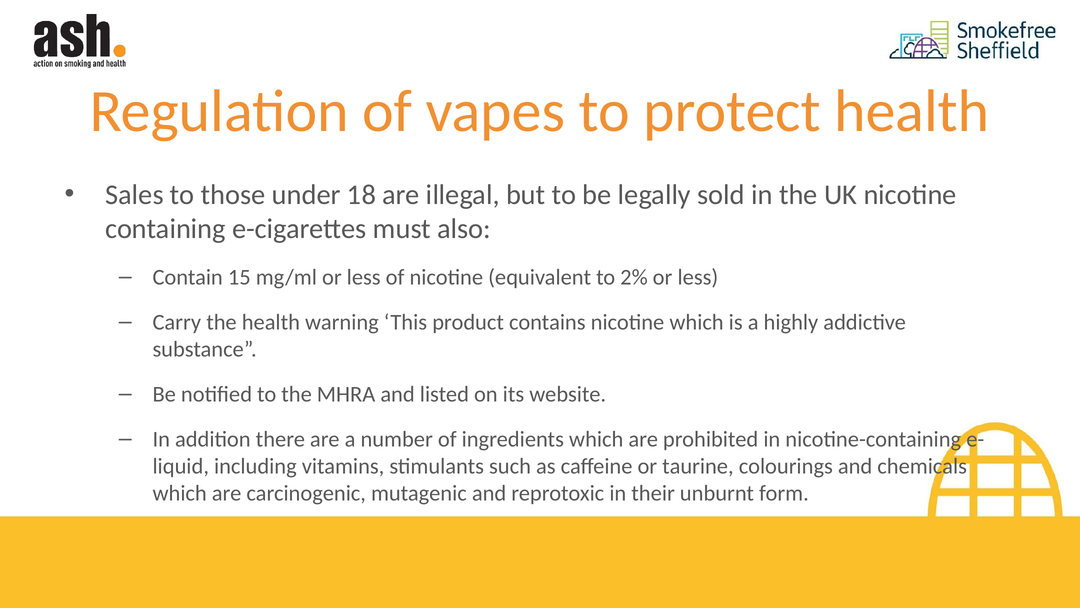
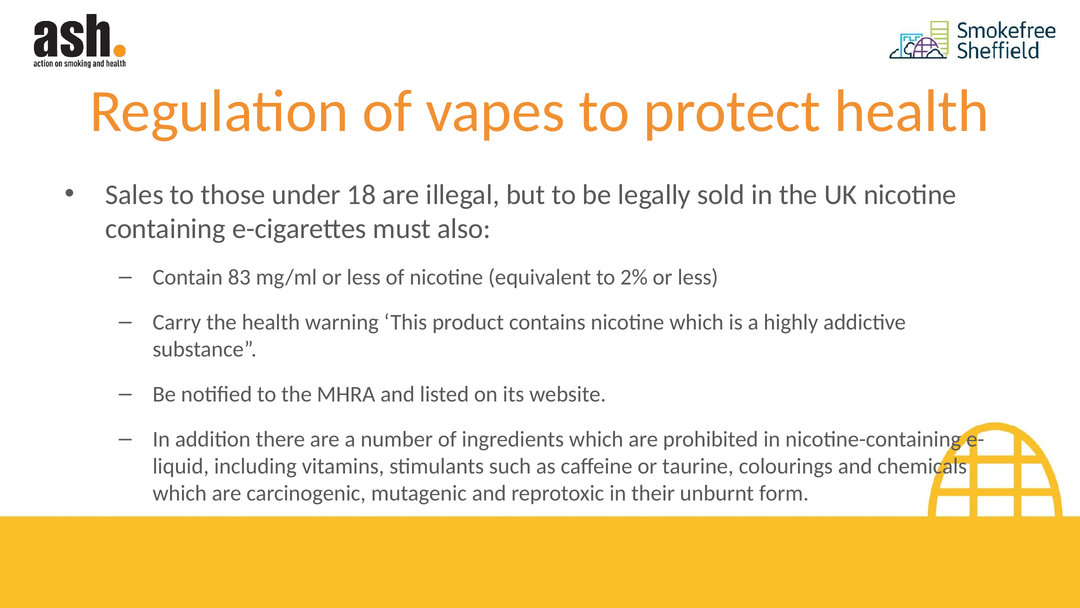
15: 15 -> 83
